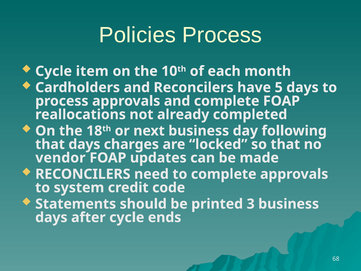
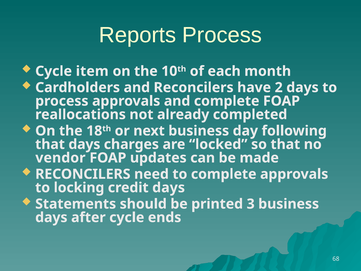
Policies: Policies -> Reports
5: 5 -> 2
system: system -> locking
credit code: code -> days
